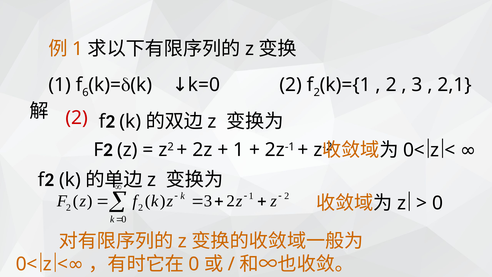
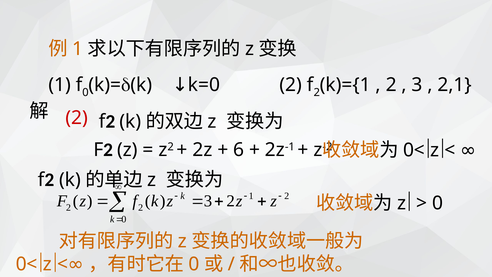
6 at (85, 92): 6 -> 0
1 at (239, 150): 1 -> 6
